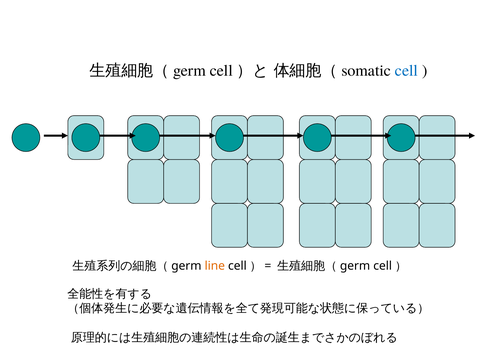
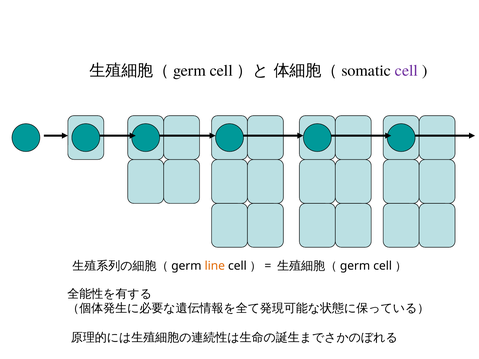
cell colour: blue -> purple
